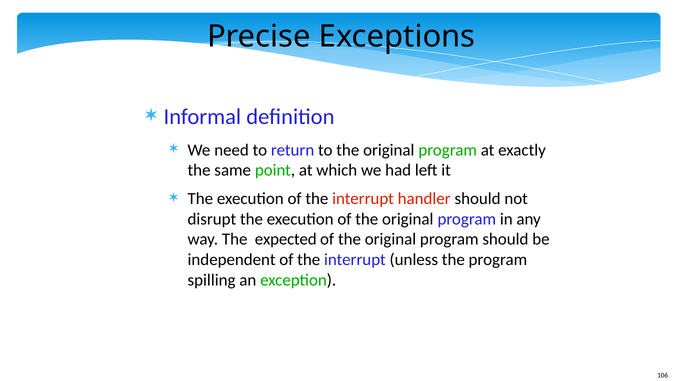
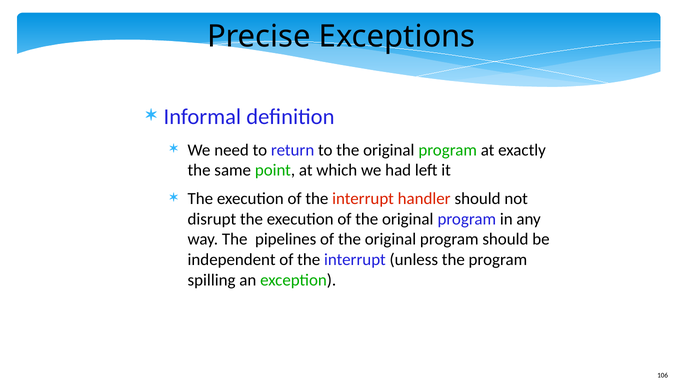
expected: expected -> pipelines
